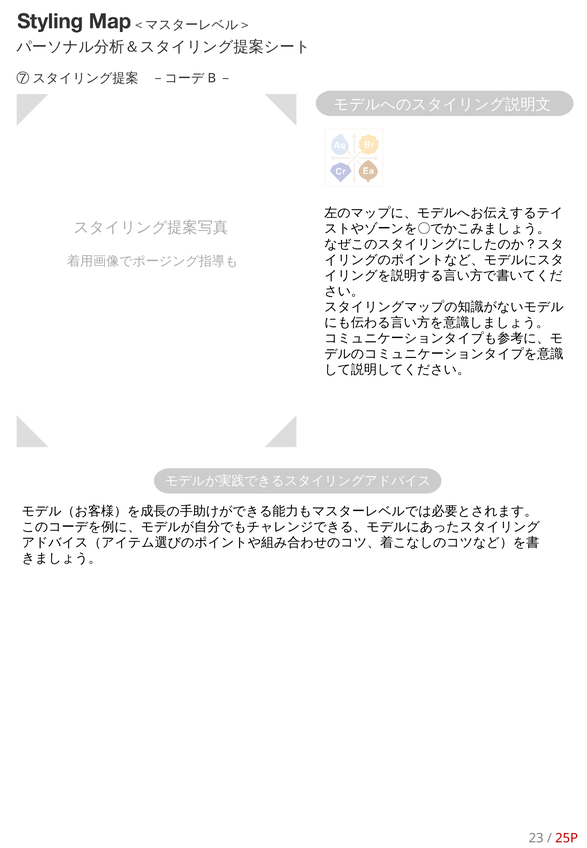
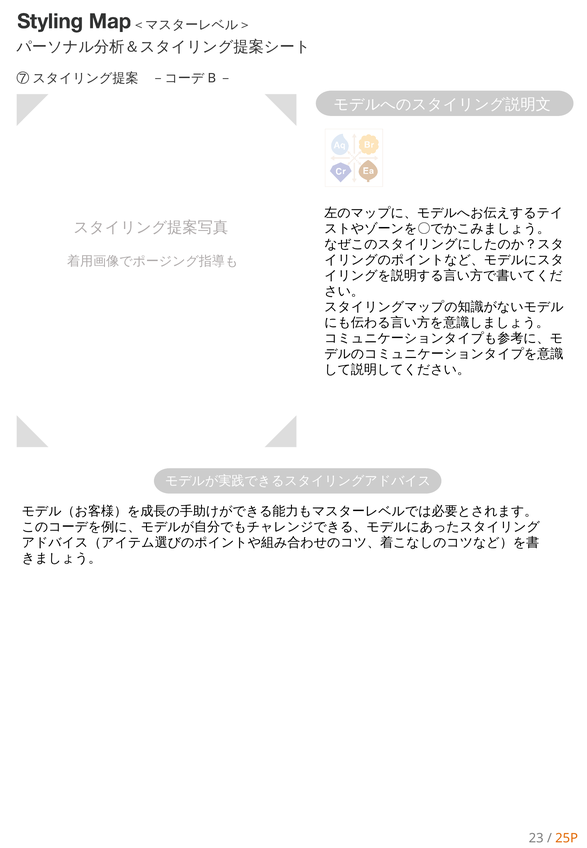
25P colour: red -> orange
